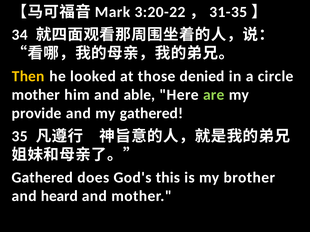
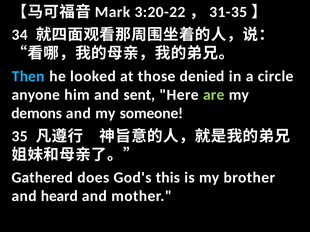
Then colour: yellow -> light blue
mother at (36, 95): mother -> anyone
able: able -> sent
provide: provide -> demons
my gathered: gathered -> someone
